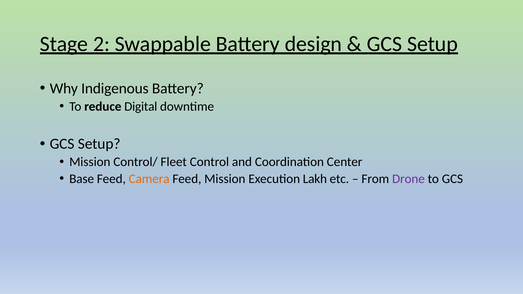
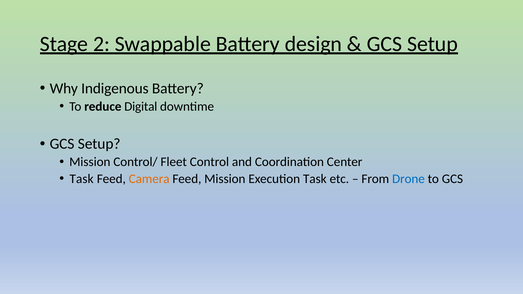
Base at (82, 179): Base -> Task
Execution Lakh: Lakh -> Task
Drone colour: purple -> blue
